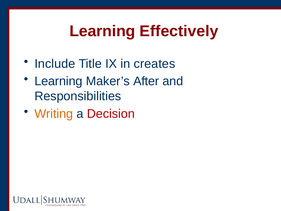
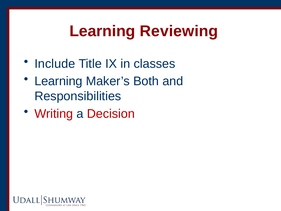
Effectively: Effectively -> Reviewing
creates: creates -> classes
After: After -> Both
Writing colour: orange -> red
